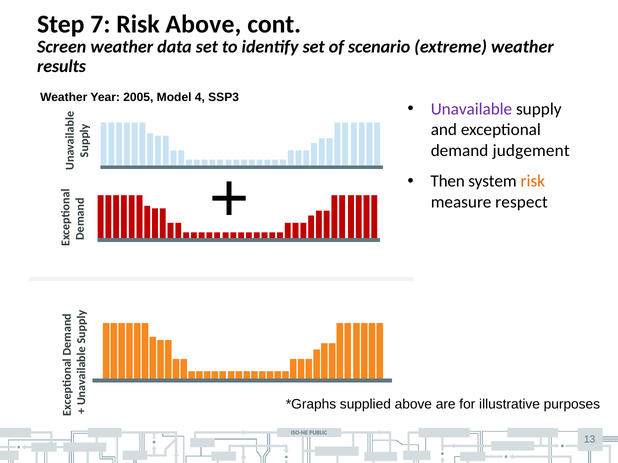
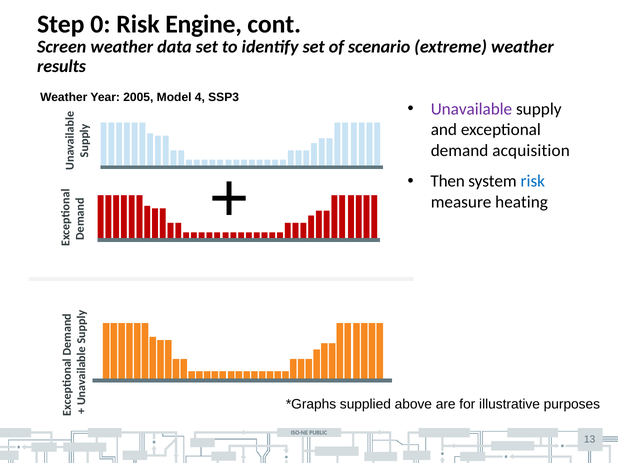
7: 7 -> 0
Risk Above: Above -> Engine
judgement: judgement -> acquisition
risk at (533, 182) colour: orange -> blue
respect: respect -> heating
